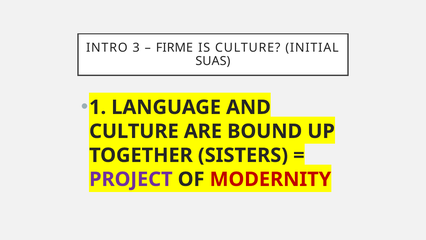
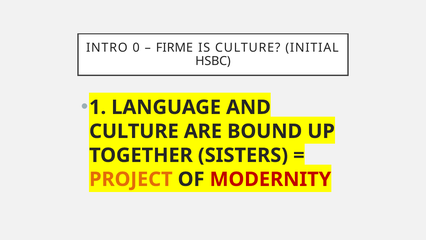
3: 3 -> 0
SUAS: SUAS -> HSBC
PROJECT colour: purple -> orange
